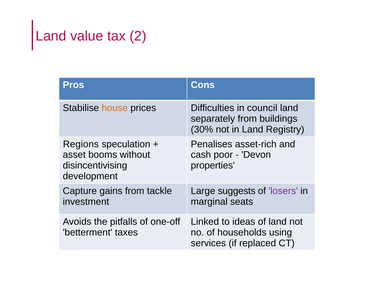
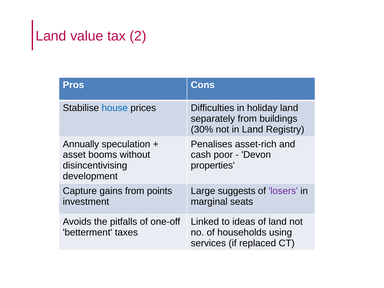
house colour: orange -> blue
council: council -> holiday
Regions: Regions -> Annually
tackle: tackle -> points
